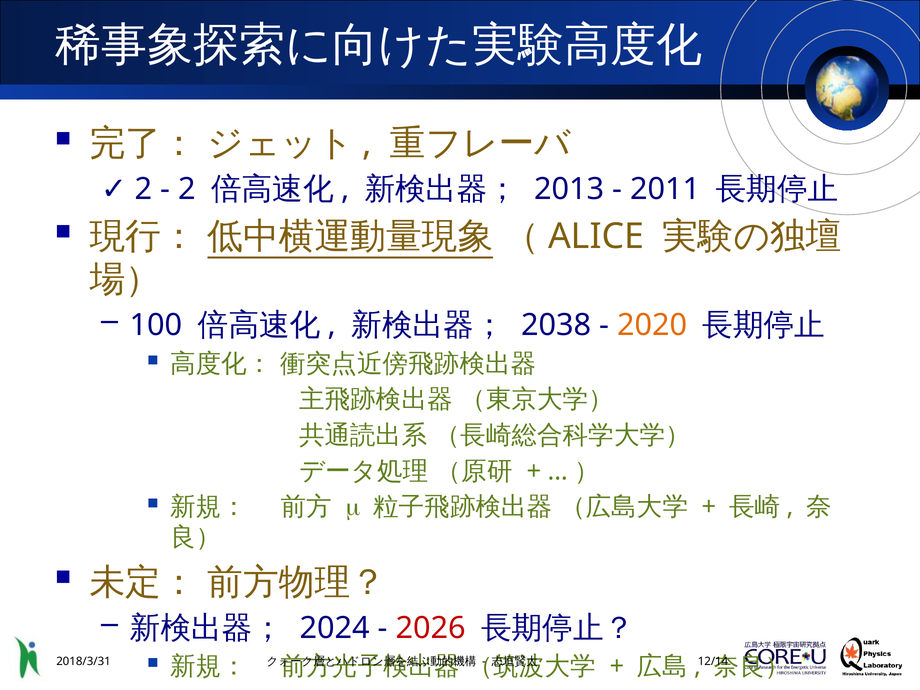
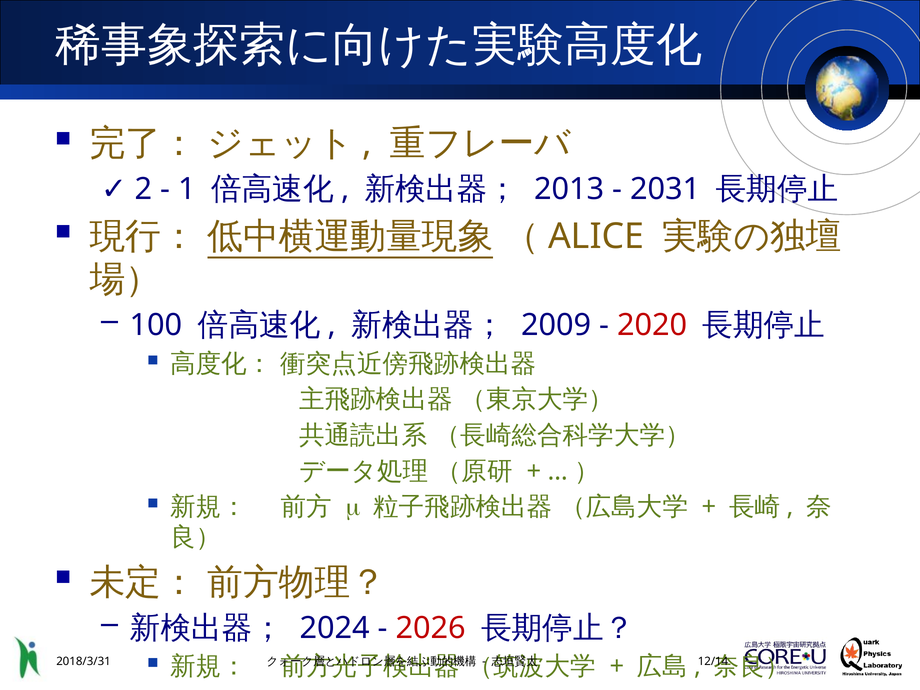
2 at (187, 189): 2 -> 1
2011: 2011 -> 2031
2038: 2038 -> 2009
2020 colour: orange -> red
